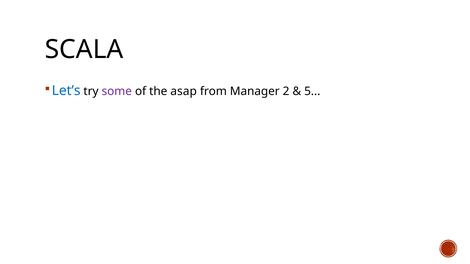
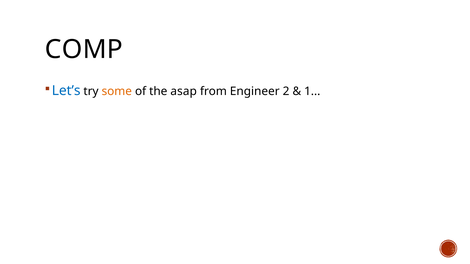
SCALA: SCALA -> COMP
some colour: purple -> orange
Manager: Manager -> Engineer
5: 5 -> 1
